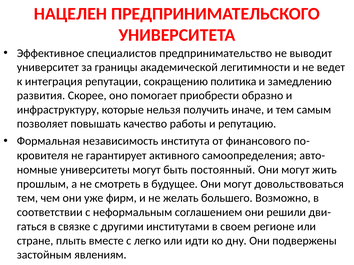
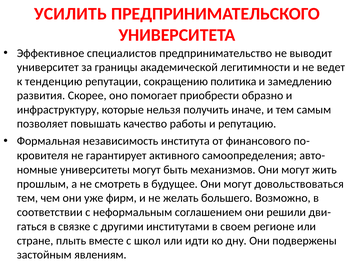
НАЦЕЛЕН: НАЦЕЛЕН -> УСИЛИТЬ
интеграция: интеграция -> тенденцию
постоянный: постоянный -> механизмов
легко: легко -> школ
